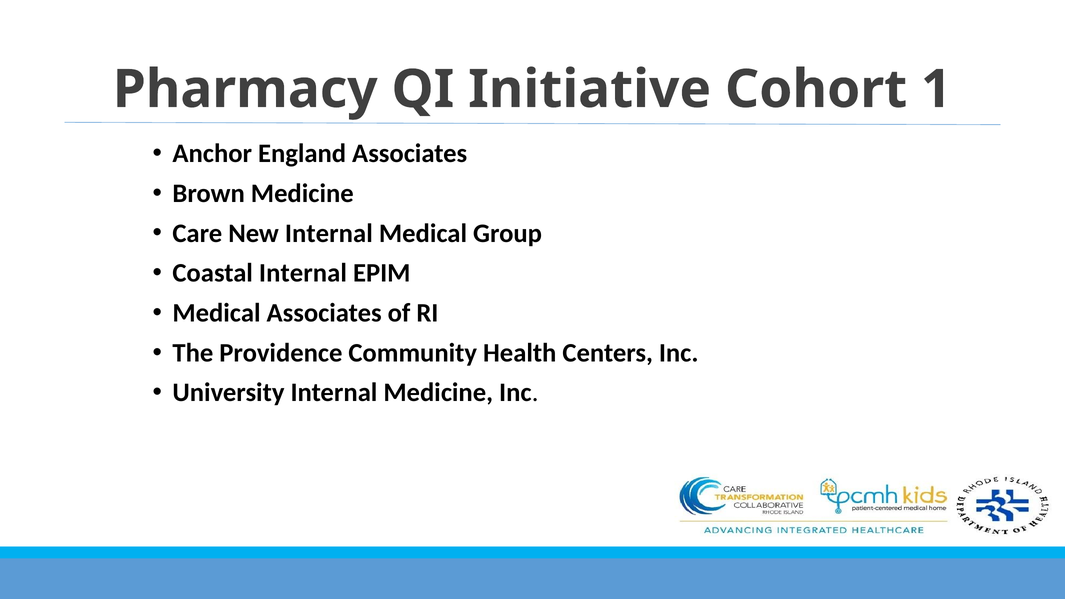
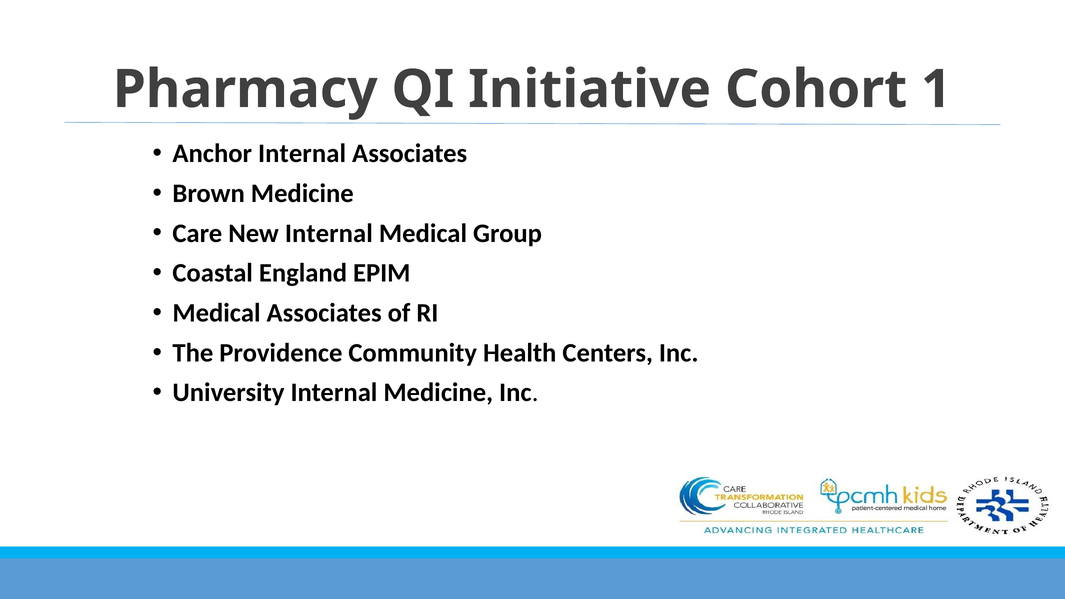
Anchor England: England -> Internal
Coastal Internal: Internal -> England
